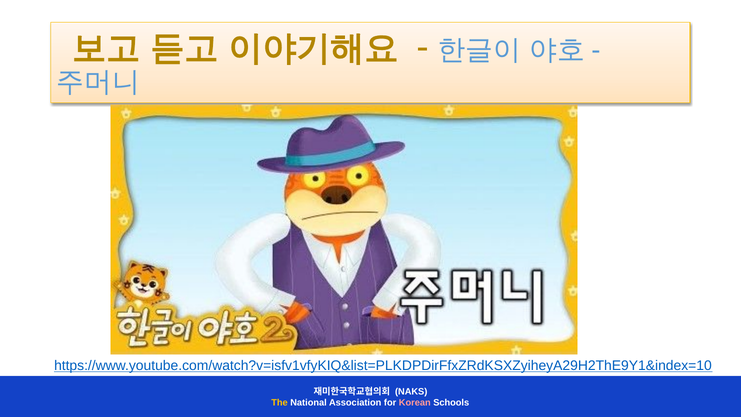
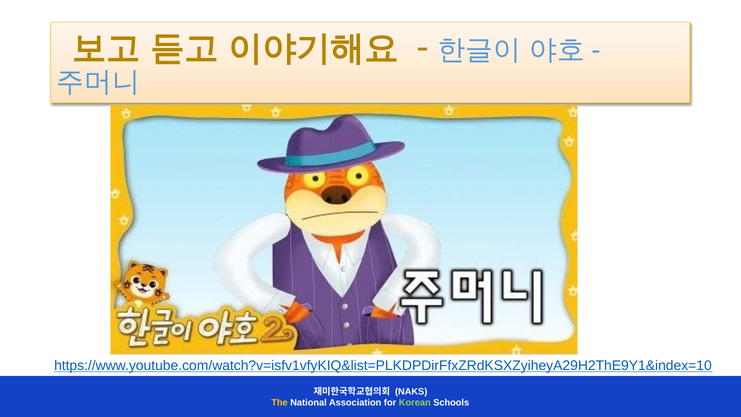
Korean colour: pink -> light green
